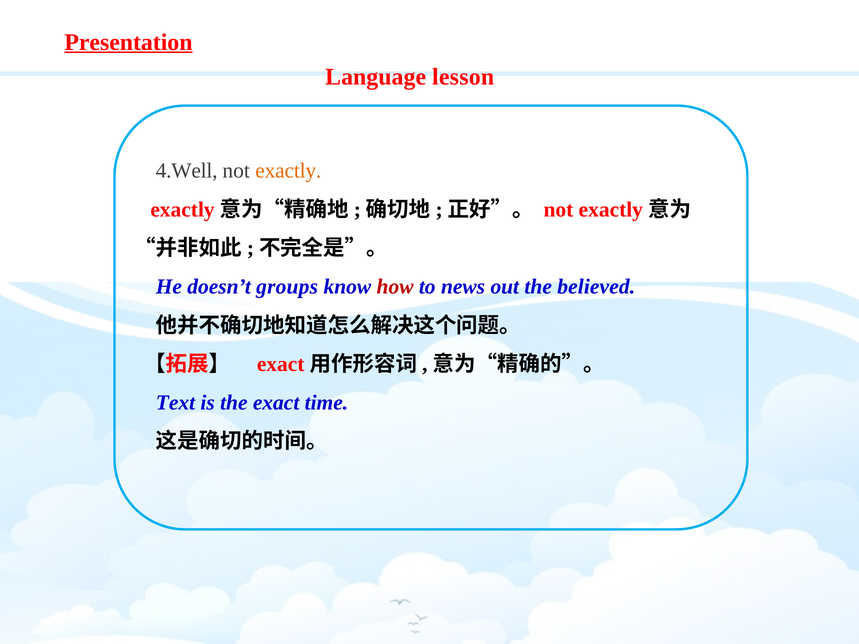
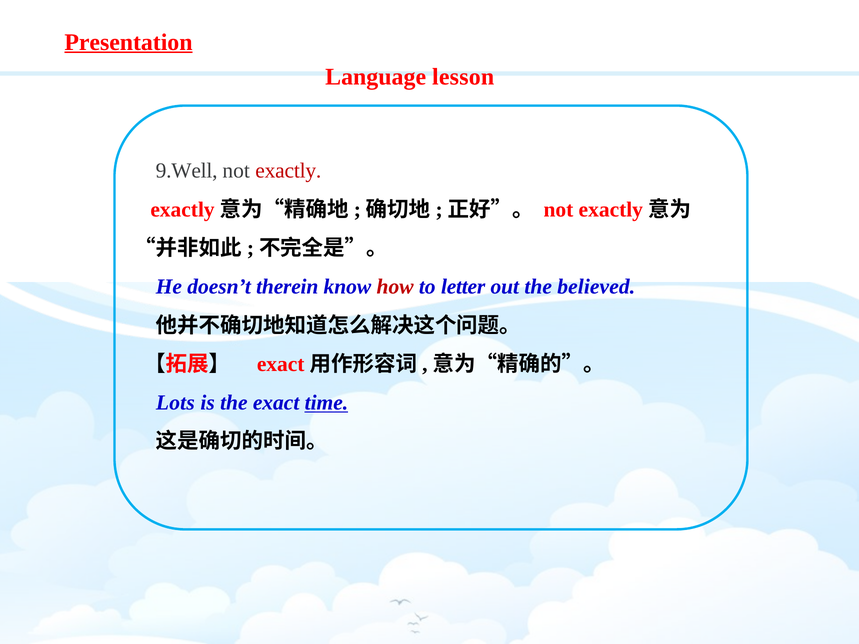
4.Well: 4.Well -> 9.Well
exactly colour: orange -> red
groups: groups -> therein
news: news -> letter
Text: Text -> Lots
time underline: none -> present
